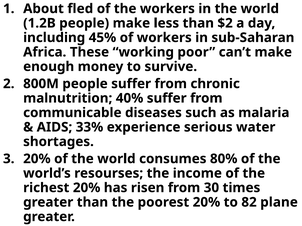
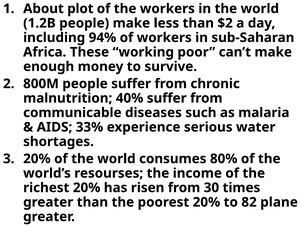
fled: fled -> plot
45%: 45% -> 94%
